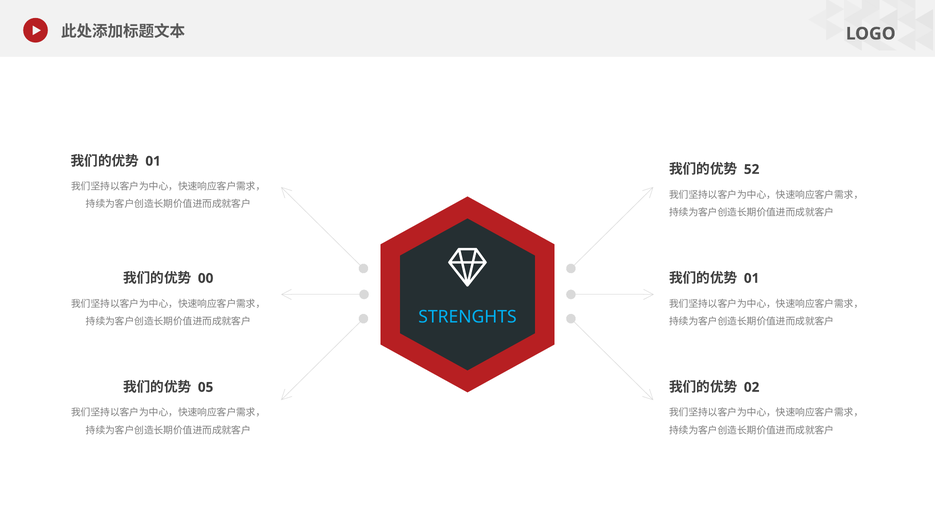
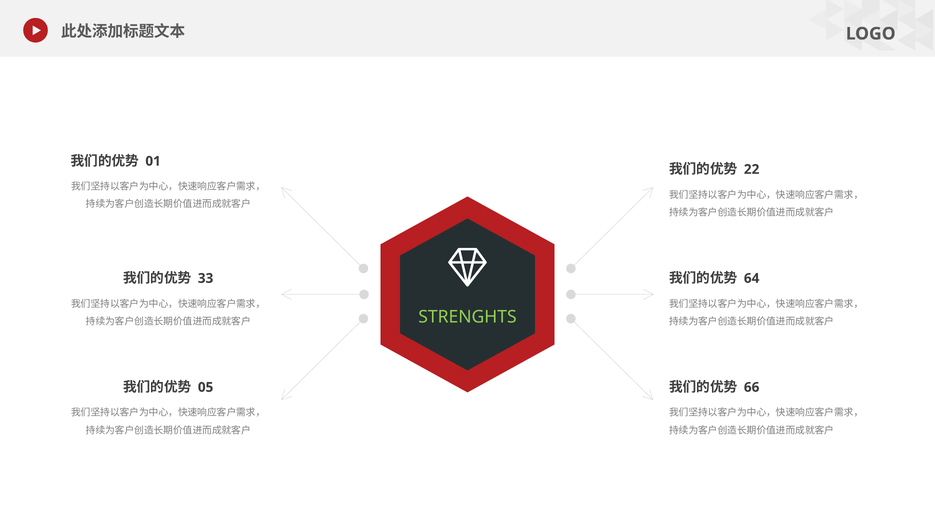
52: 52 -> 22
00: 00 -> 33
01 at (752, 278): 01 -> 64
STRENGHTS colour: light blue -> light green
02: 02 -> 66
